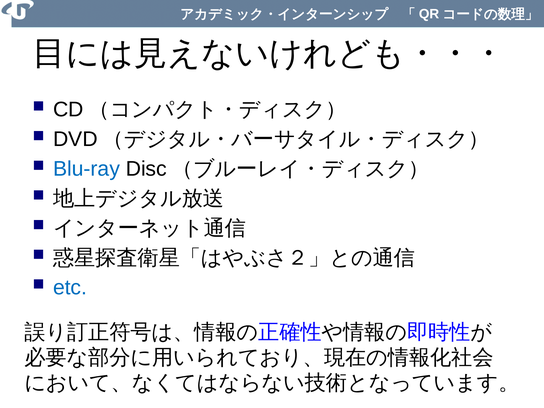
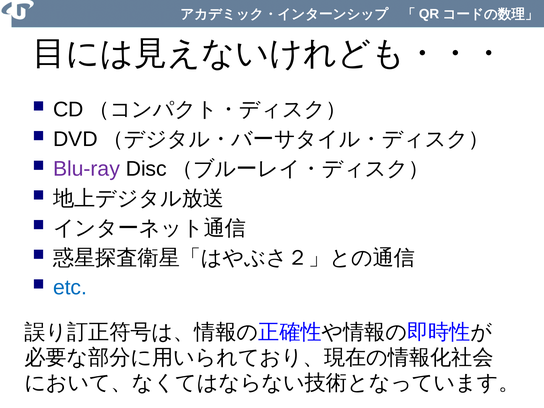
Blu-ray colour: blue -> purple
